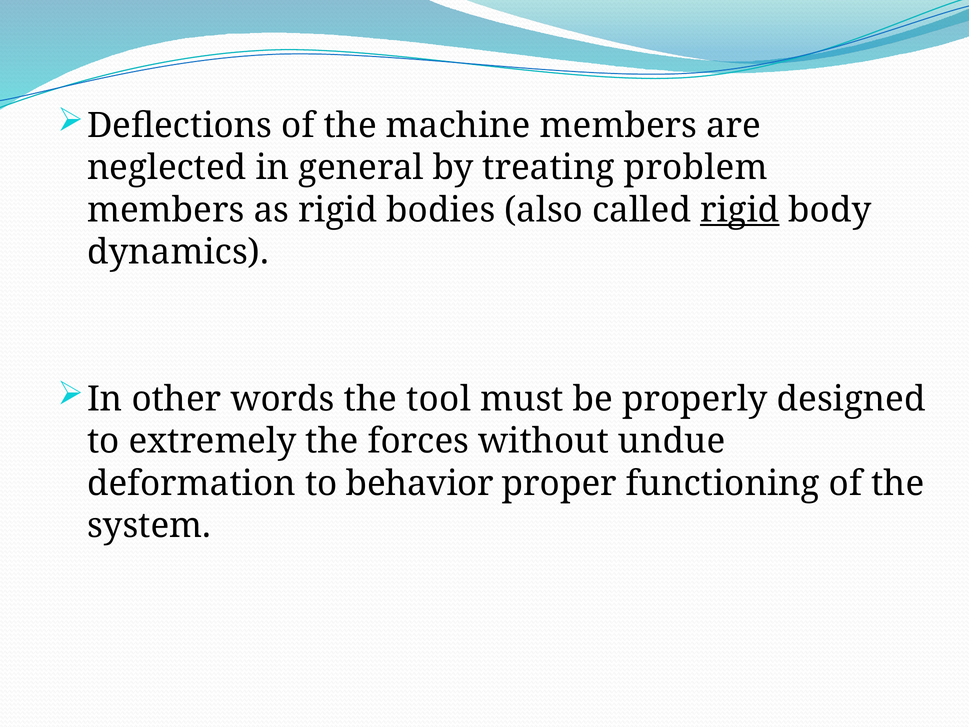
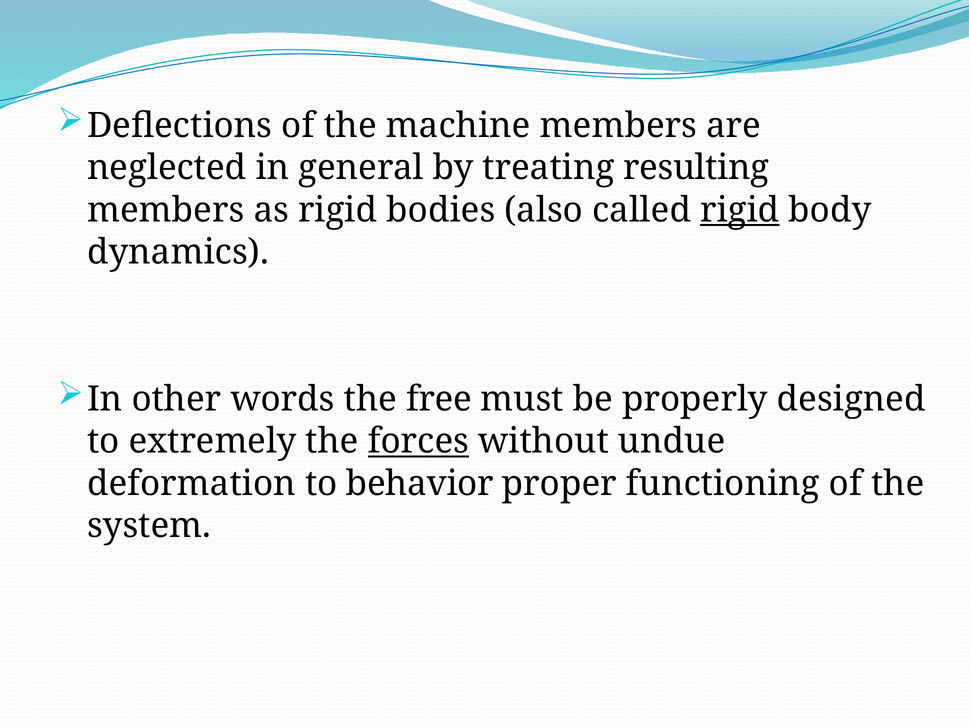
problem: problem -> resulting
tool: tool -> free
forces underline: none -> present
